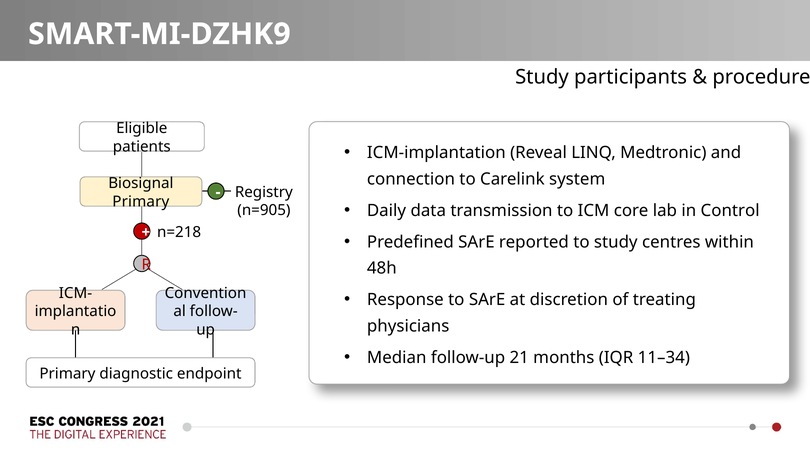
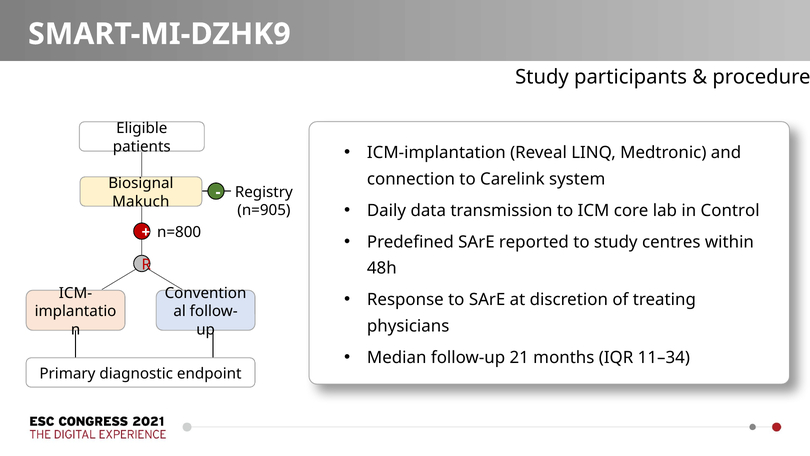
Primary at (141, 202): Primary -> Makuch
n=218: n=218 -> n=800
